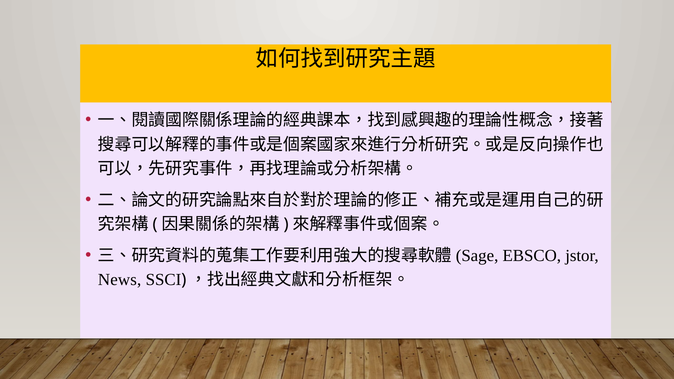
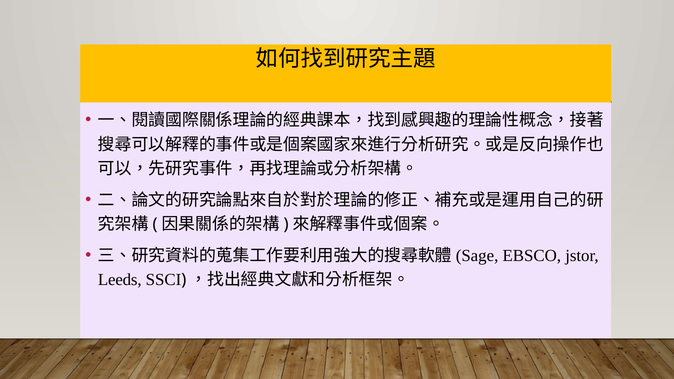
News: News -> Leeds
